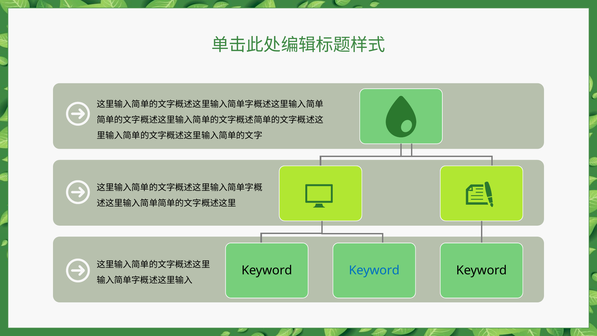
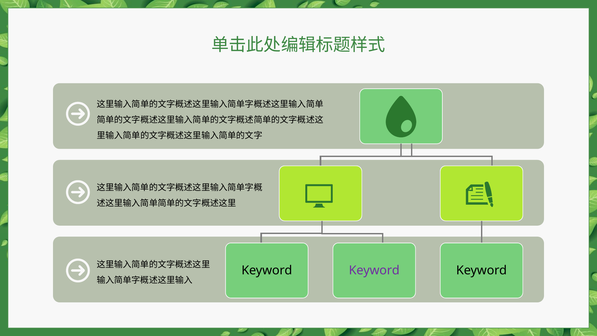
Keyword at (374, 270) colour: blue -> purple
